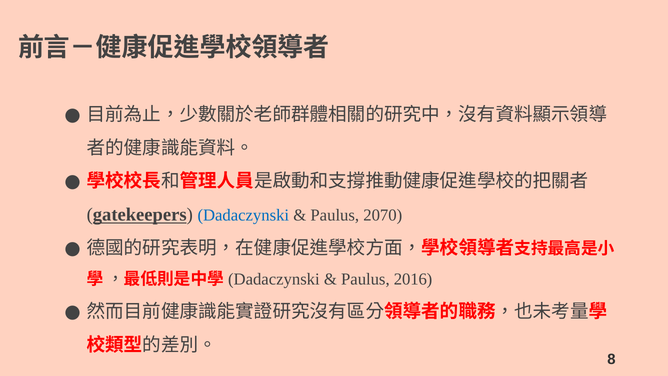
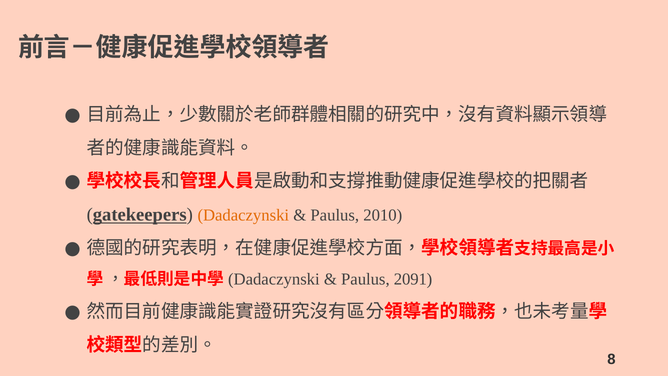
Dadaczynski colour: blue -> orange
2070: 2070 -> 2010
2016: 2016 -> 2091
